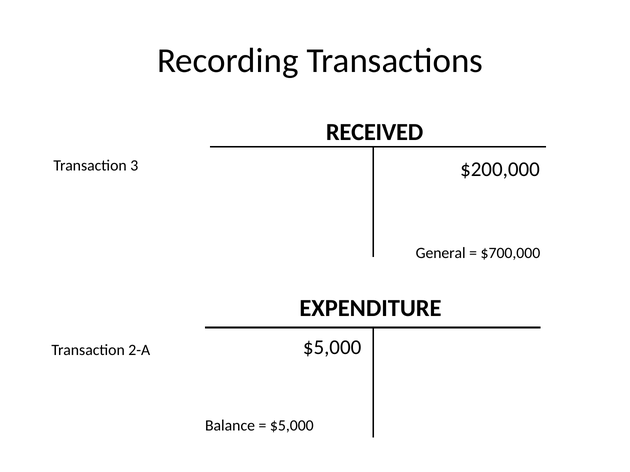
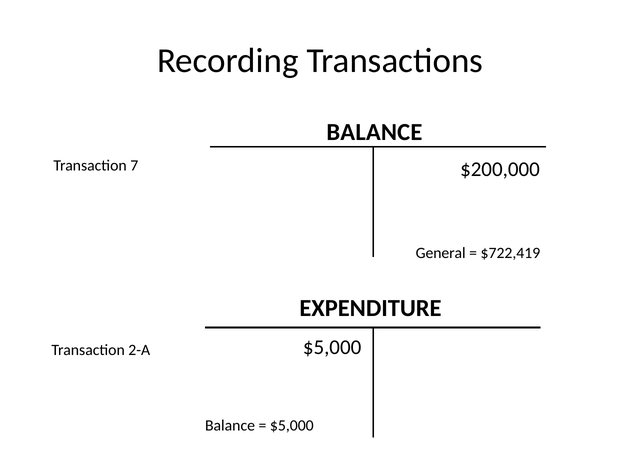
RECEIVED at (375, 132): RECEIVED -> BALANCE
3: 3 -> 7
$700,000: $700,000 -> $722,419
